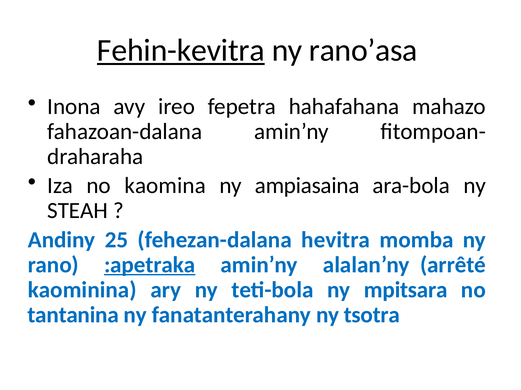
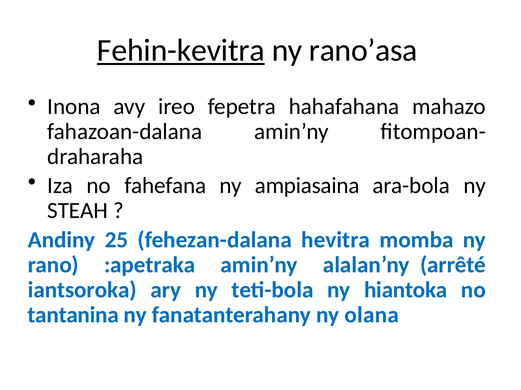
kaomina: kaomina -> fahefana
:apetraka underline: present -> none
kaominina: kaominina -> iantsoroka
mpitsara: mpitsara -> hiantoka
tsotra: tsotra -> olana
